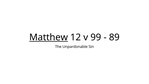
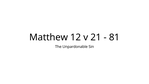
Matthew underline: present -> none
99: 99 -> 21
89: 89 -> 81
